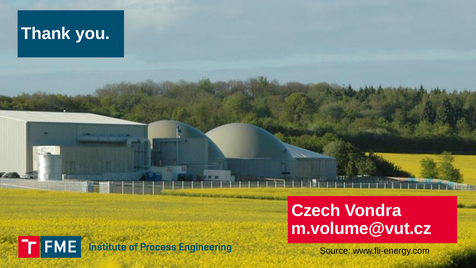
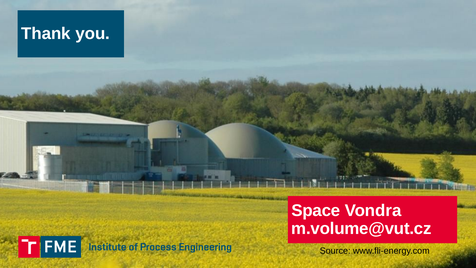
Czech: Czech -> Space
